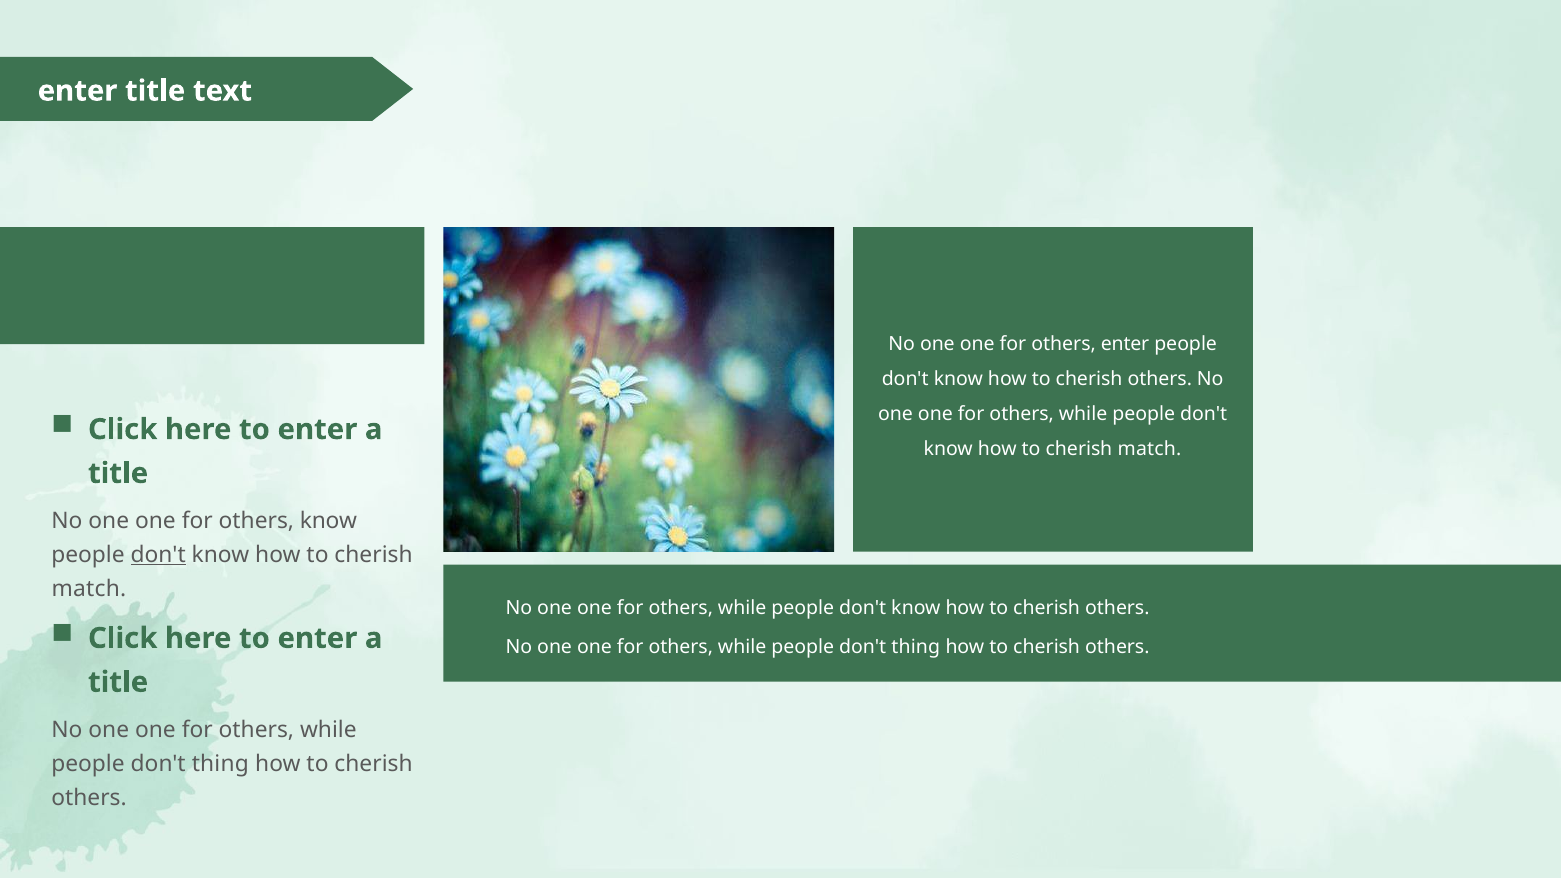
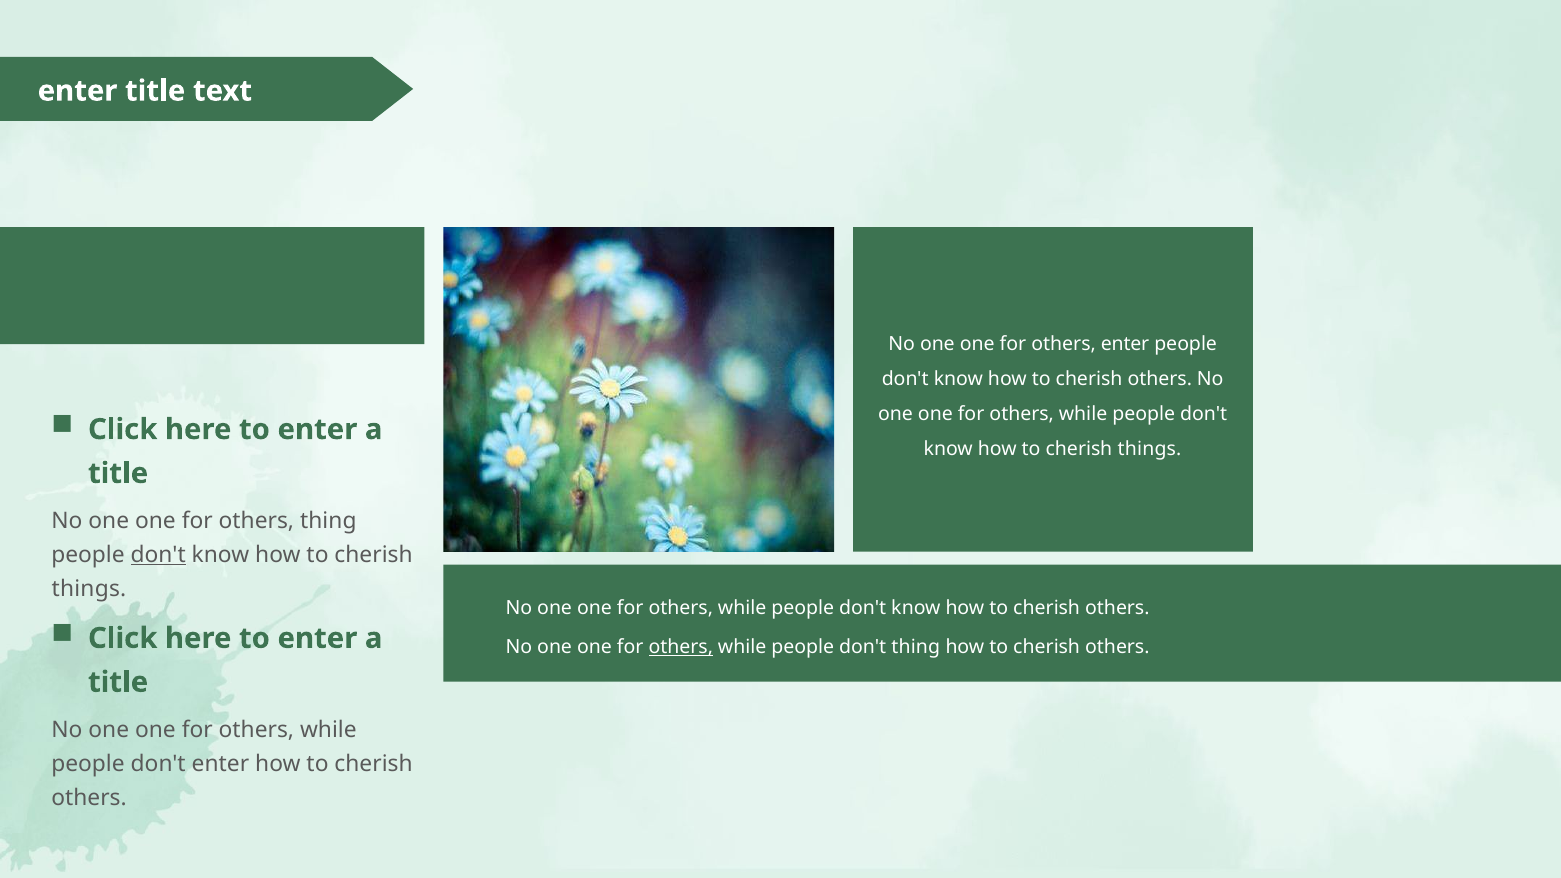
match at (1150, 449): match -> things
others know: know -> thing
match at (89, 589): match -> things
others at (681, 647) underline: none -> present
thing at (220, 764): thing -> enter
